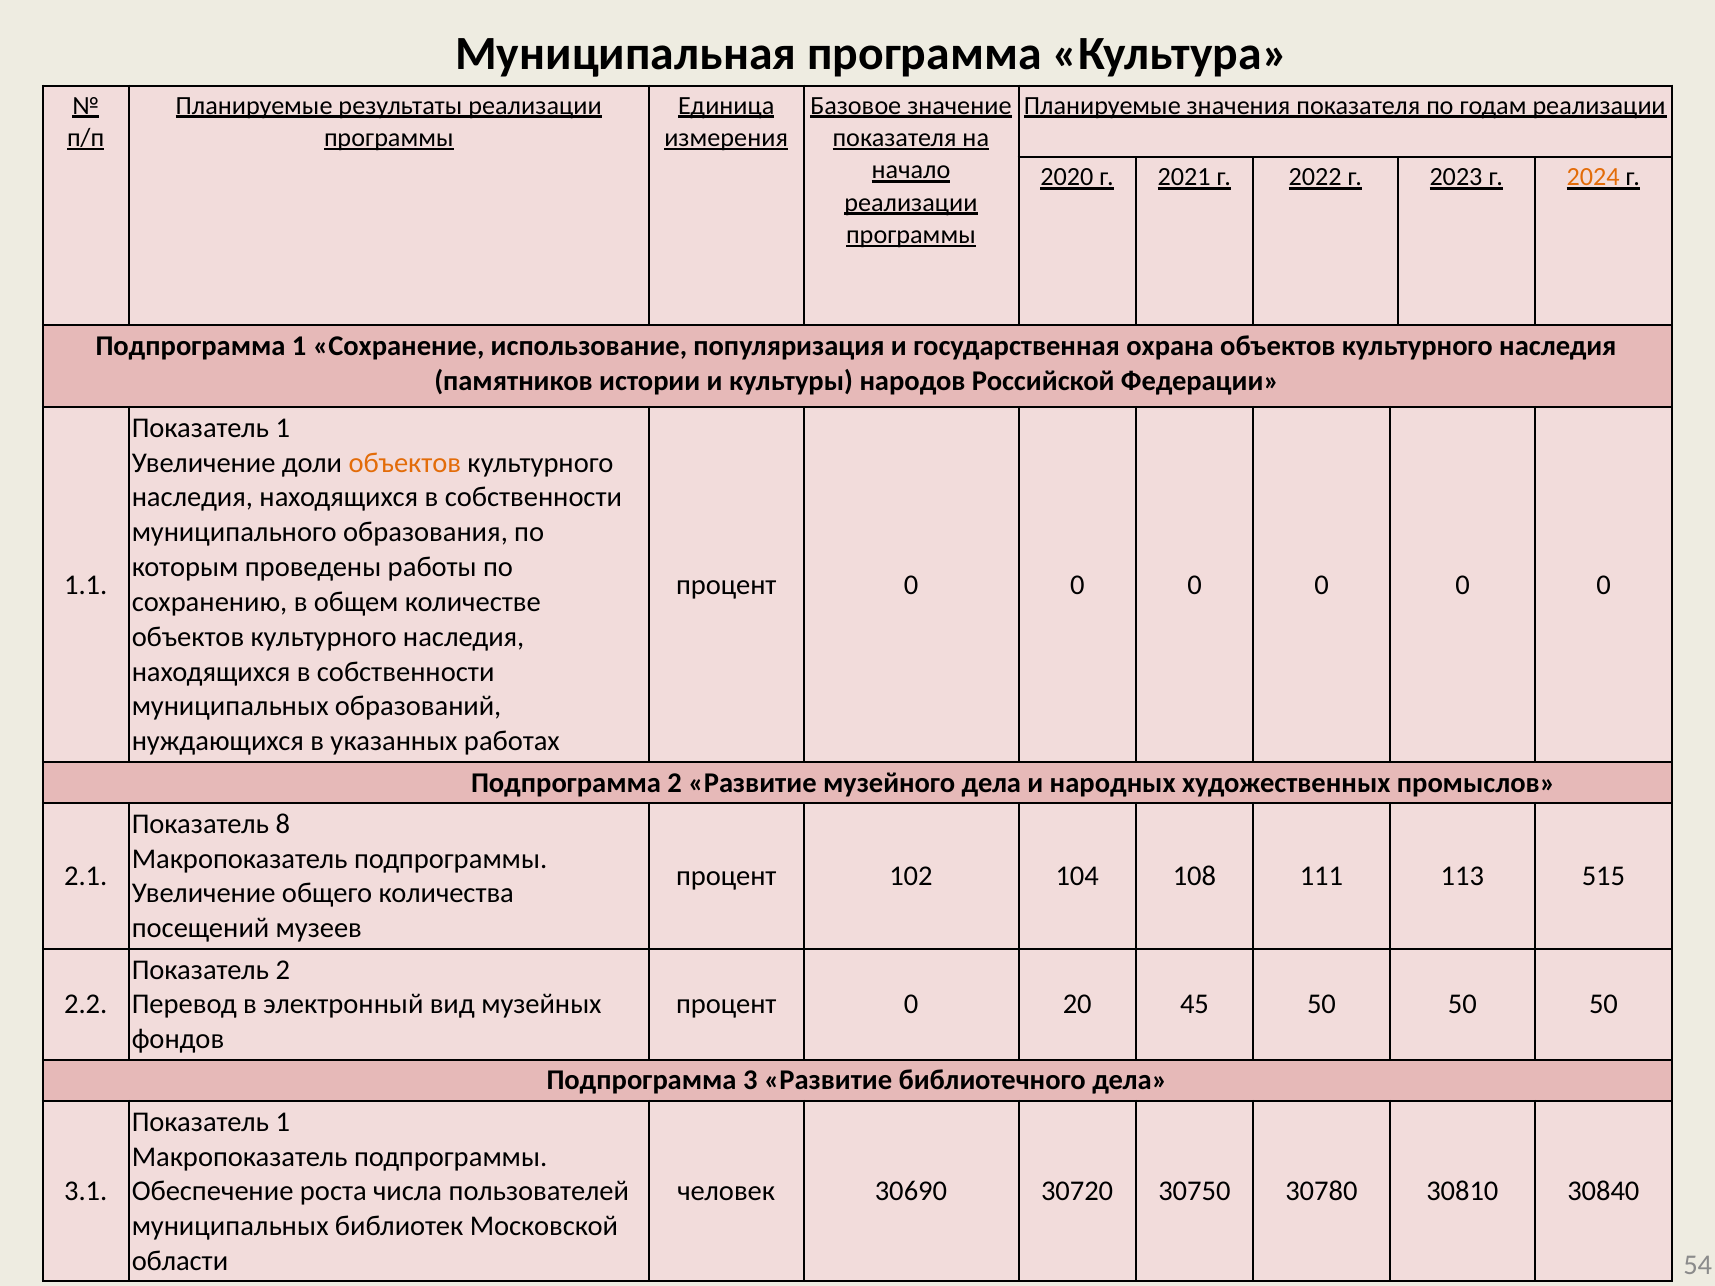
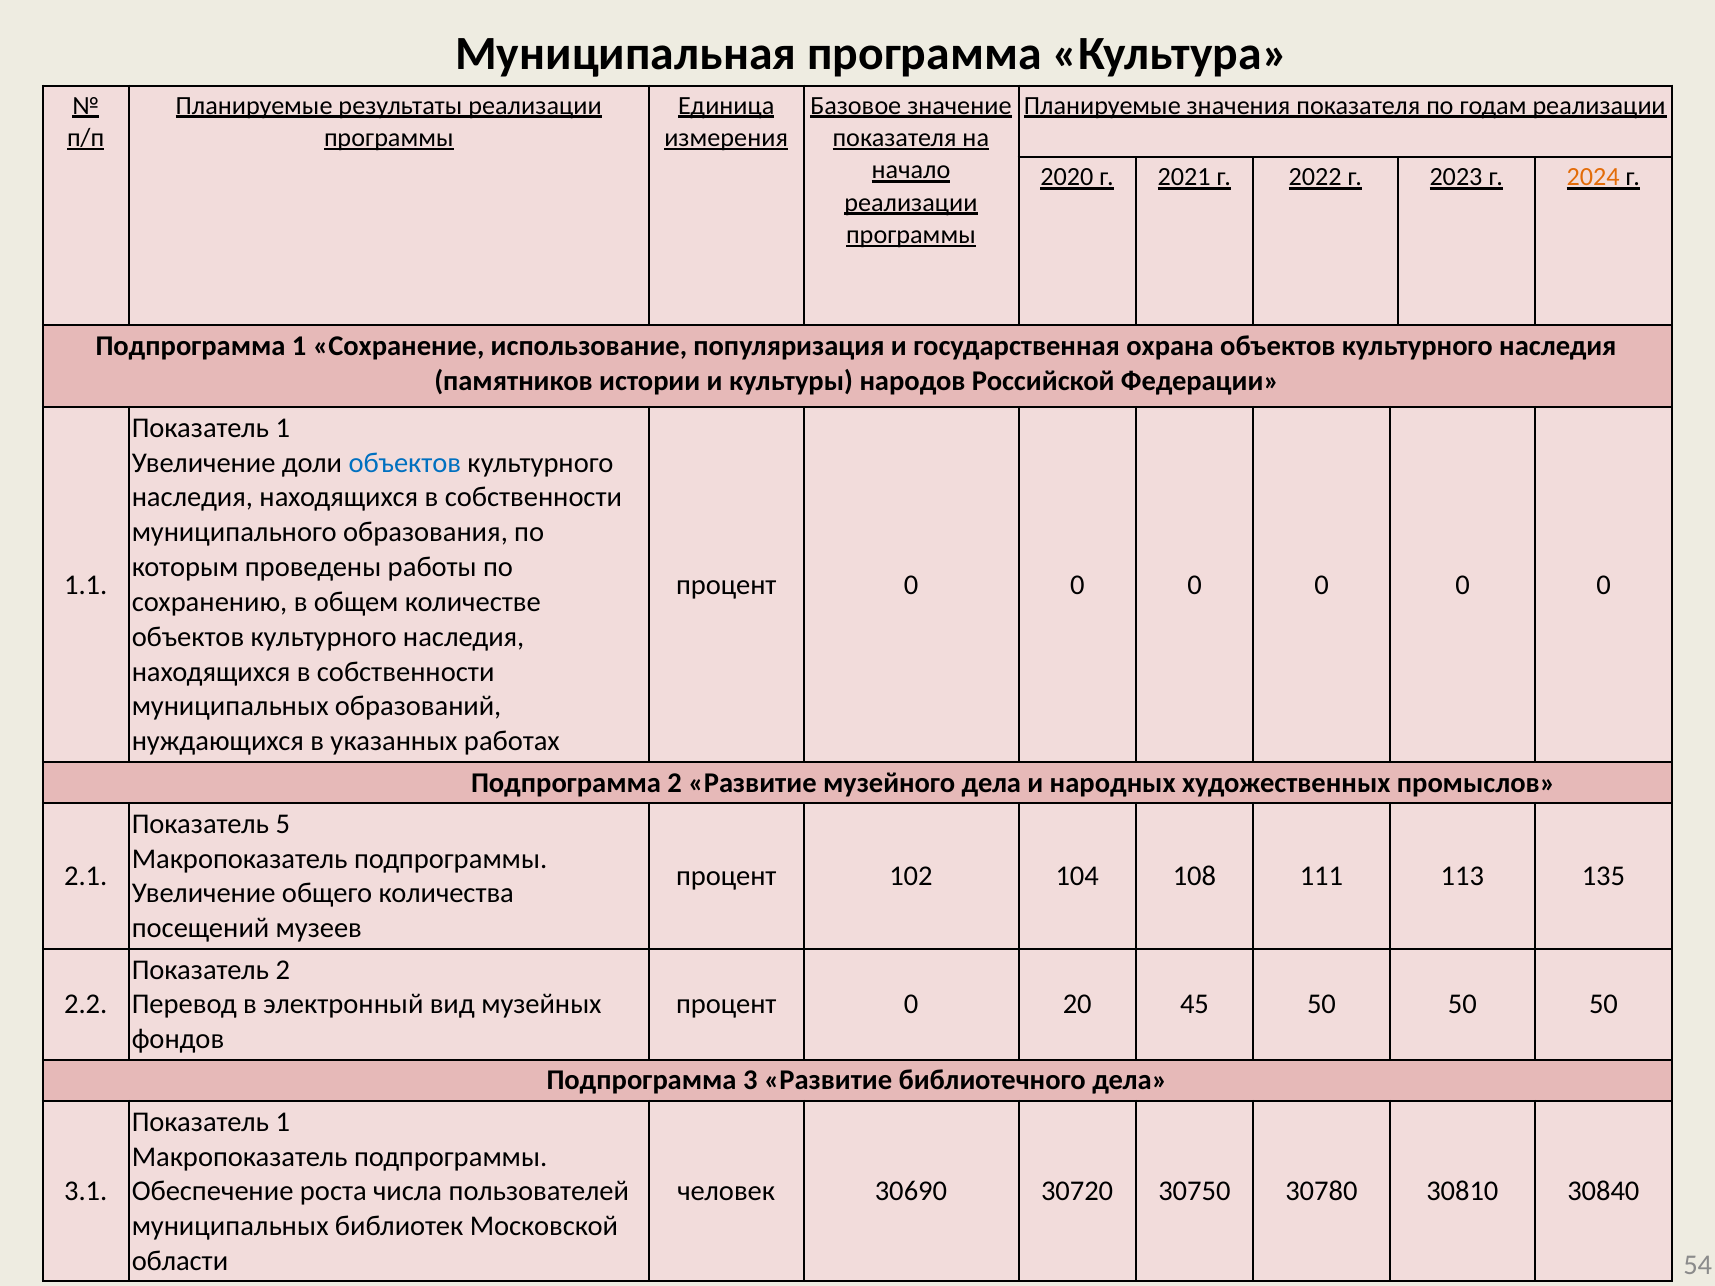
объектов at (405, 463) colour: orange -> blue
8: 8 -> 5
515: 515 -> 135
